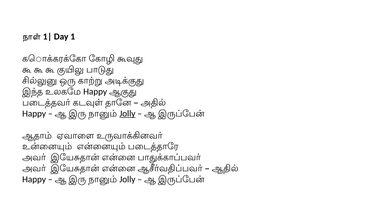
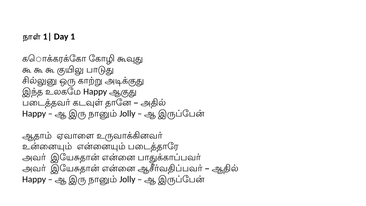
Jolly at (127, 113) underline: present -> none
